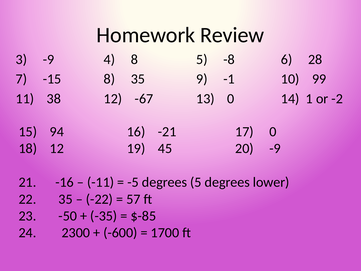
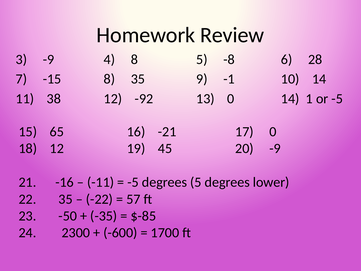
10 99: 99 -> 14
-67: -67 -> -92
or -2: -2 -> -5
94: 94 -> 65
